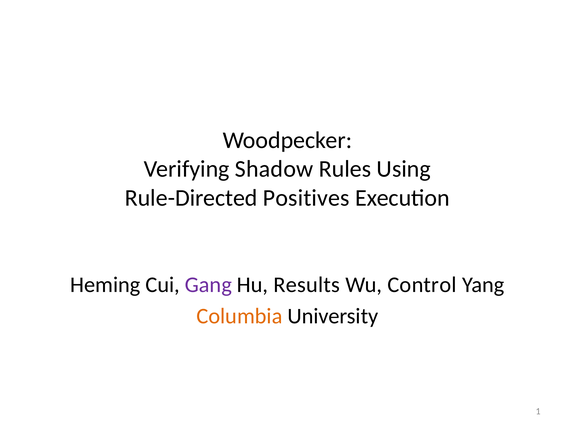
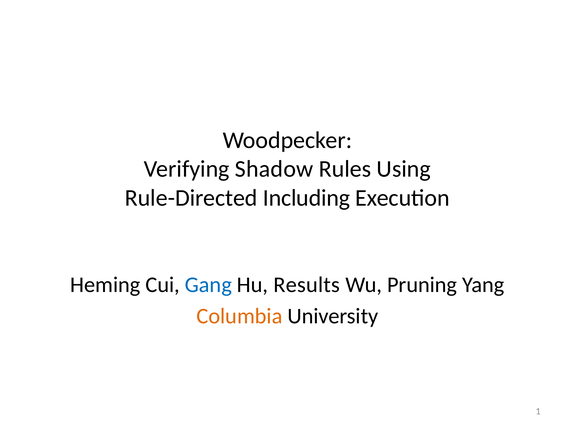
Positives: Positives -> Including
Gang colour: purple -> blue
Control: Control -> Pruning
